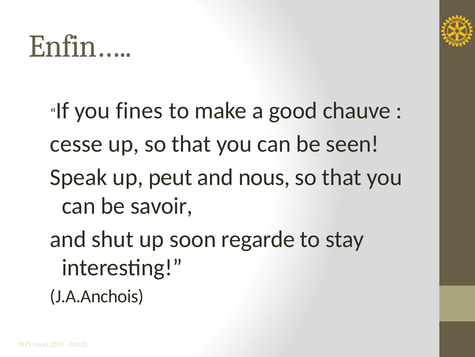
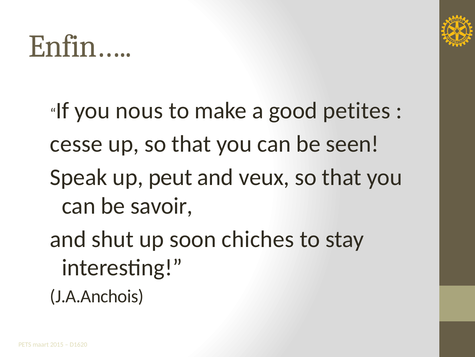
fines: fines -> nous
chauve: chauve -> petites
nous: nous -> veux
regarde: regarde -> chiches
